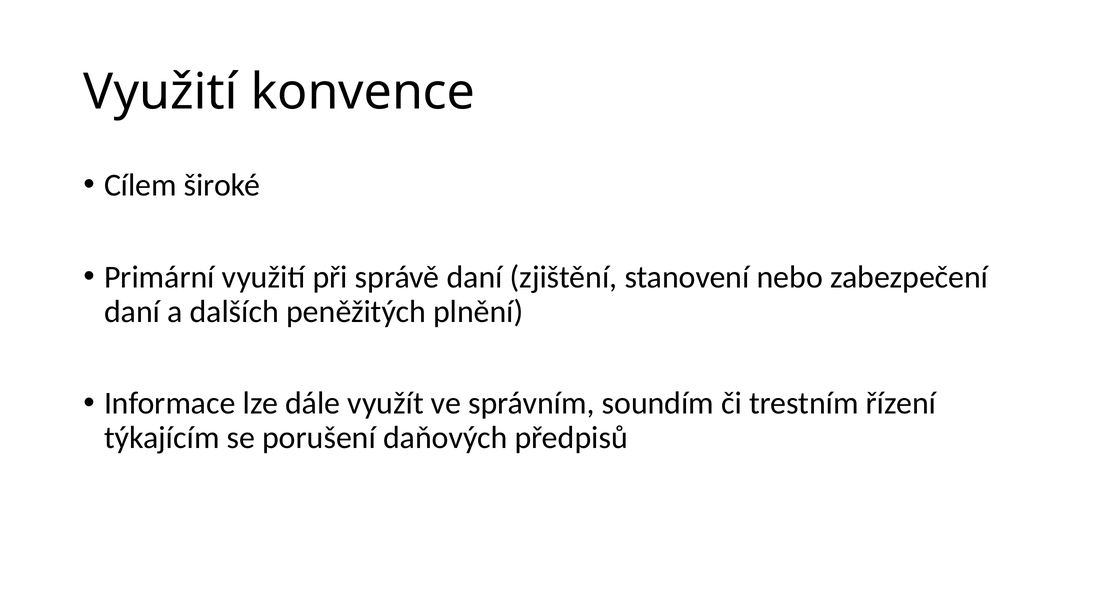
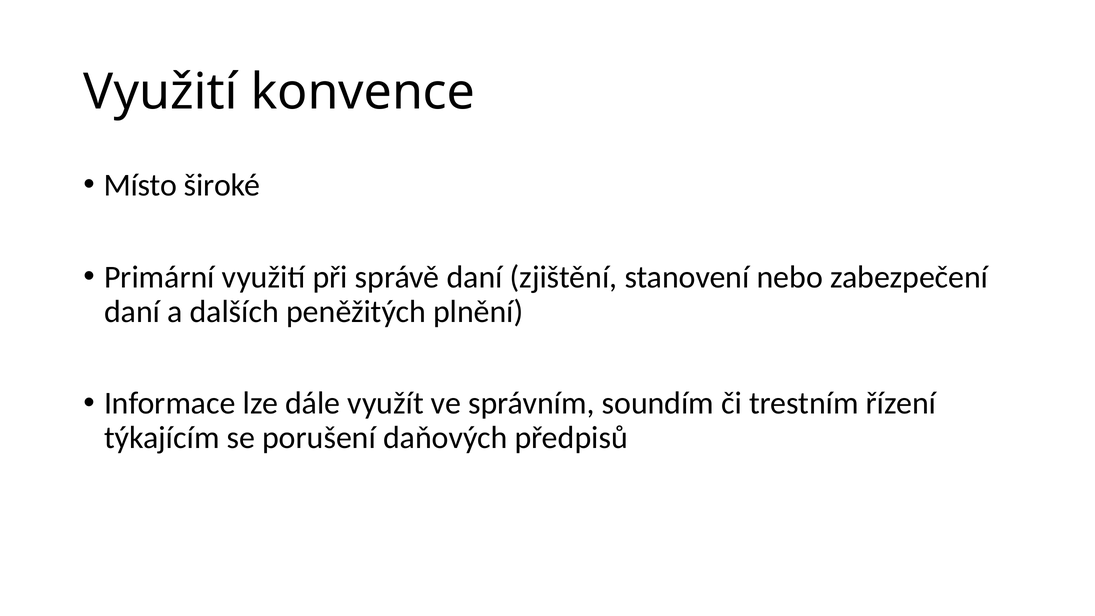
Cílem: Cílem -> Místo
